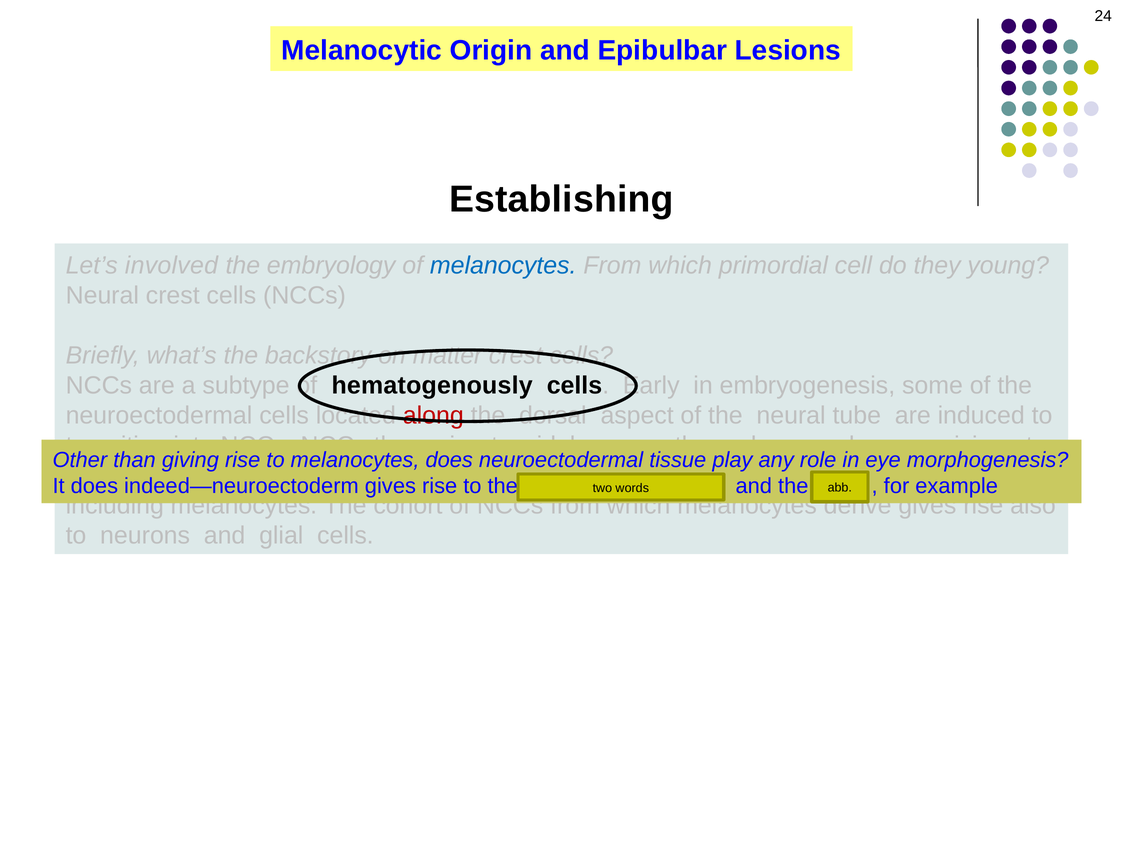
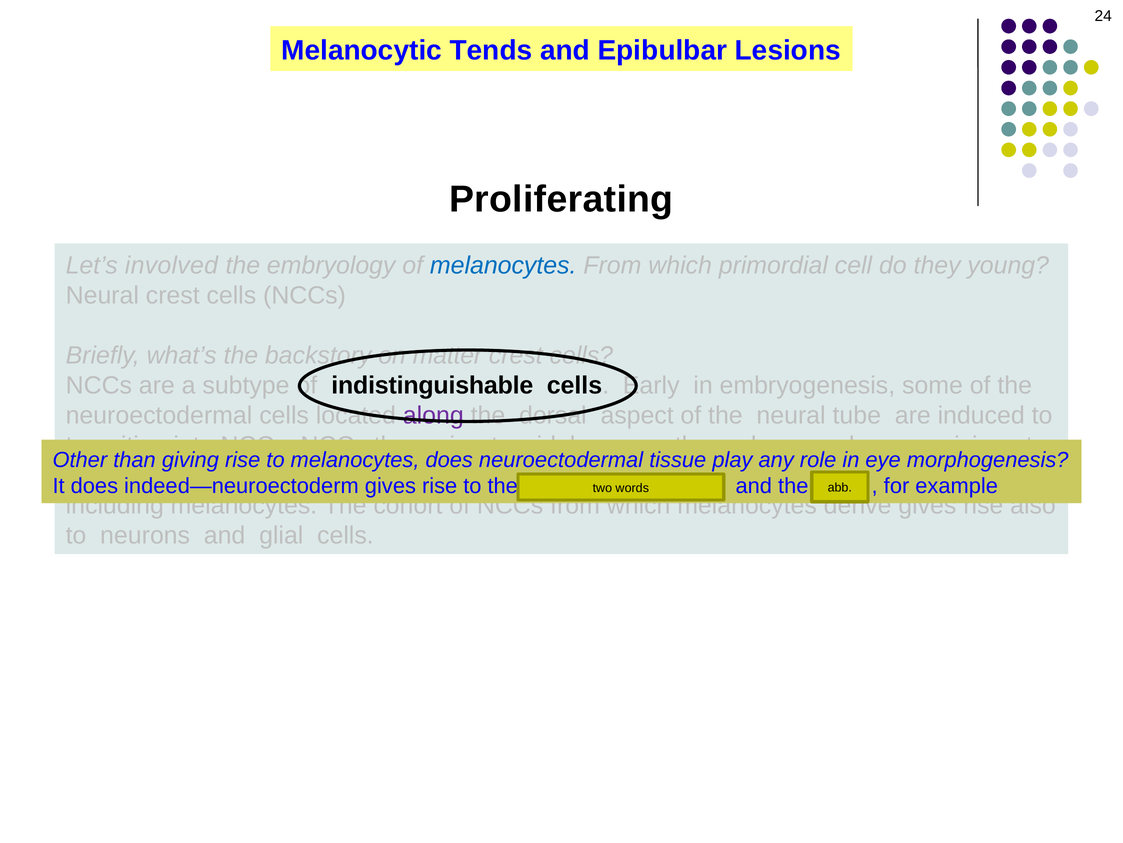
Origin: Origin -> Tends
Establishing: Establishing -> Proliferating
hematogenously: hematogenously -> indistinguishable
along colour: red -> purple
